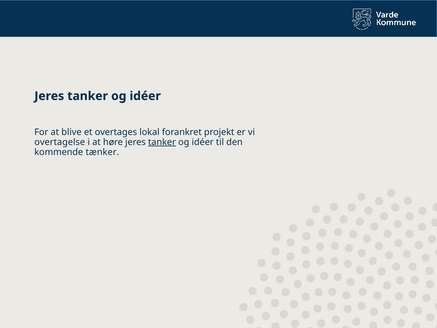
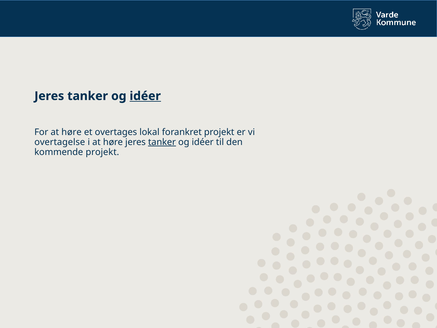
idéer at (145, 96) underline: none -> present
For at blive: blive -> høre
kommende tænker: tænker -> projekt
